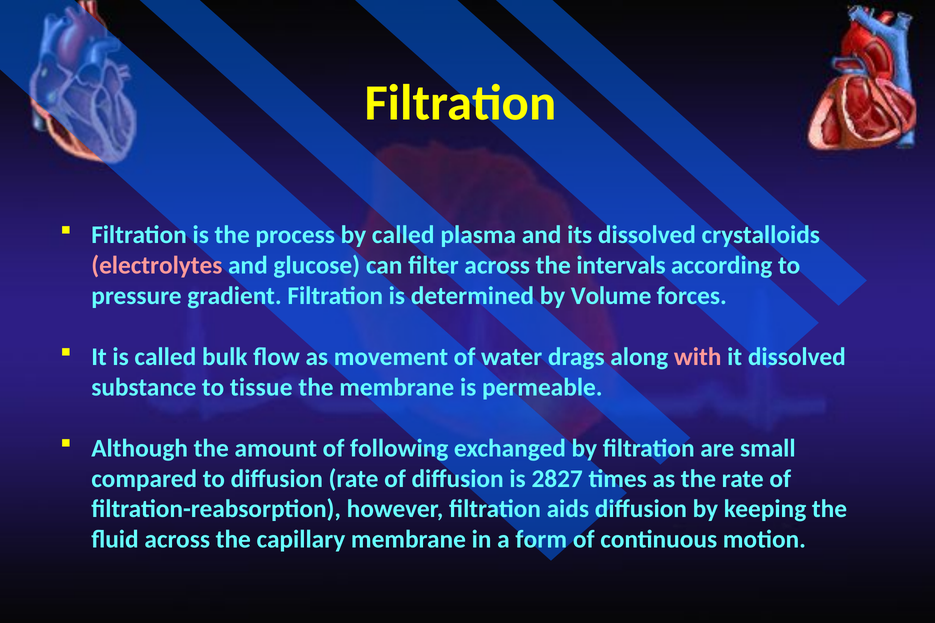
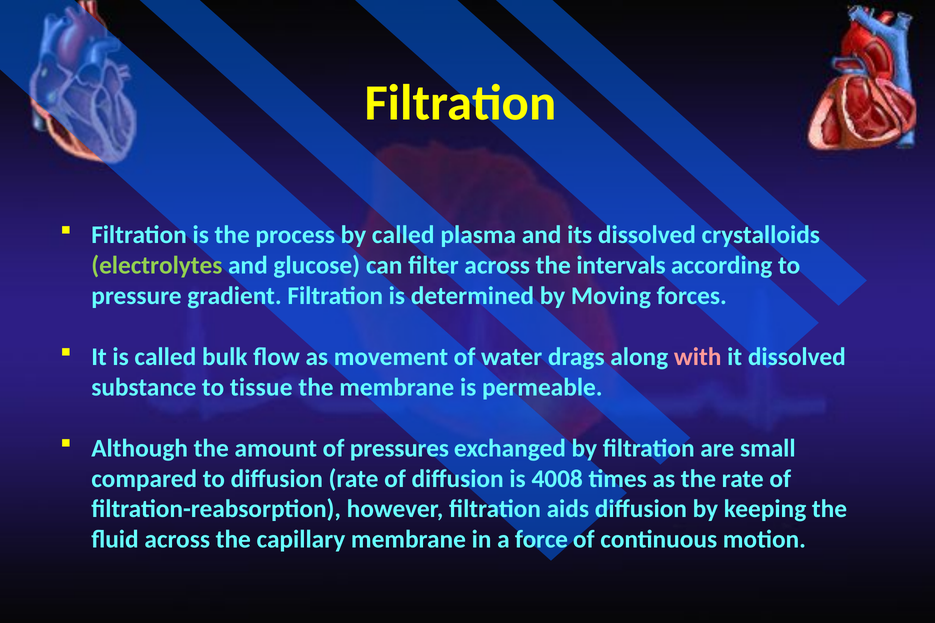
electrolytes colour: pink -> light green
Volume: Volume -> Moving
following: following -> pressures
2827: 2827 -> 4008
form: form -> force
